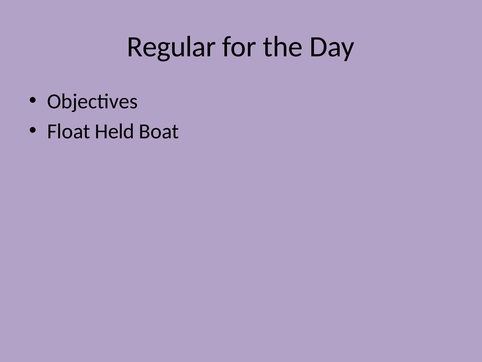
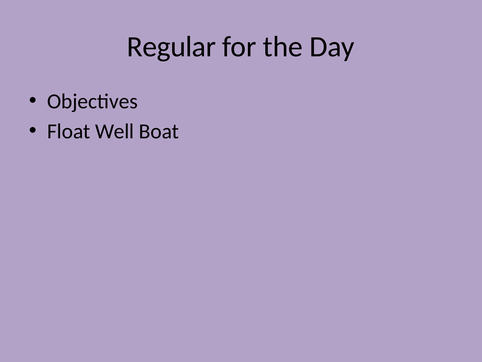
Held: Held -> Well
